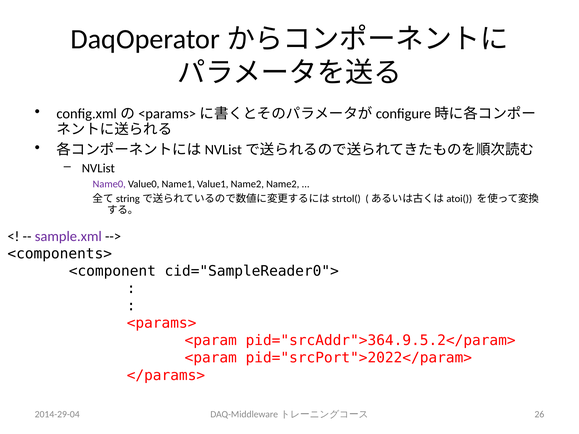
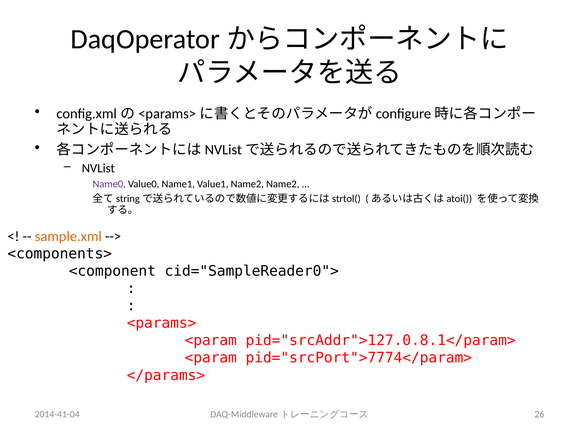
sample.xml colour: purple -> orange
pid="srcAddr">364.9.5.2</param>: pid="srcAddr">364.9.5.2</param> -> pid="srcAddr">127.0.8.1</param>
pid="srcPort">2022</param>: pid="srcPort">2022</param> -> pid="srcPort">7774</param>
2014-29-04: 2014-29-04 -> 2014-41-04
